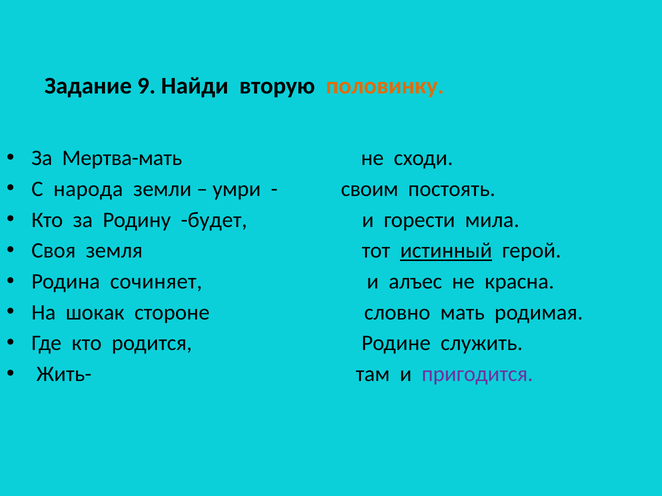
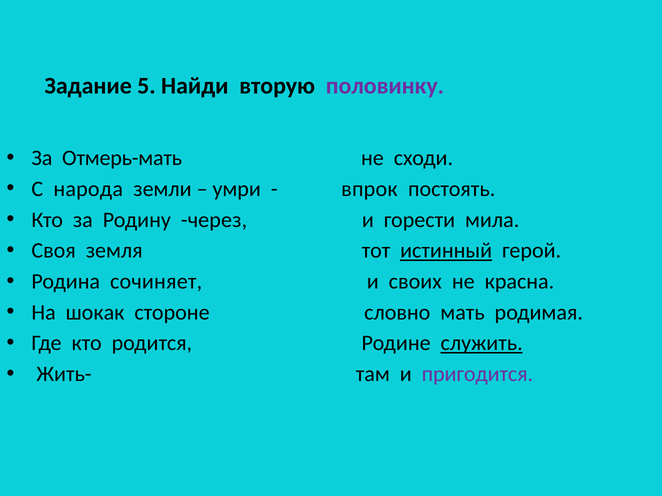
9: 9 -> 5
половинку colour: orange -> purple
Мертва-мать: Мертва-мать -> Отмерь-мать
своим: своим -> впрок
будет: будет -> через
алъес: алъес -> своих
служить underline: none -> present
